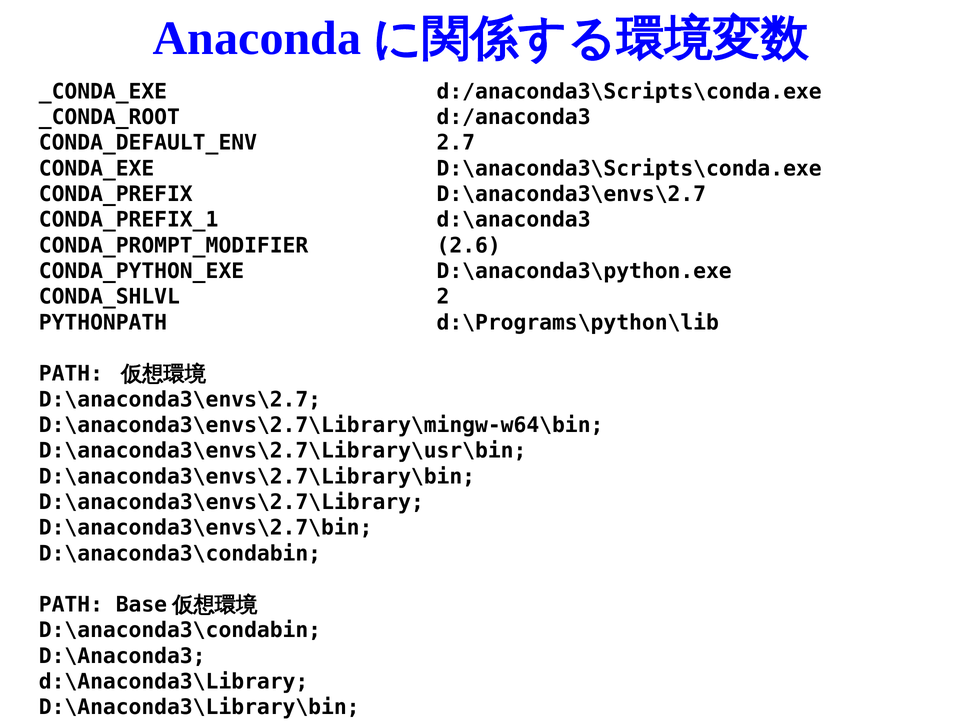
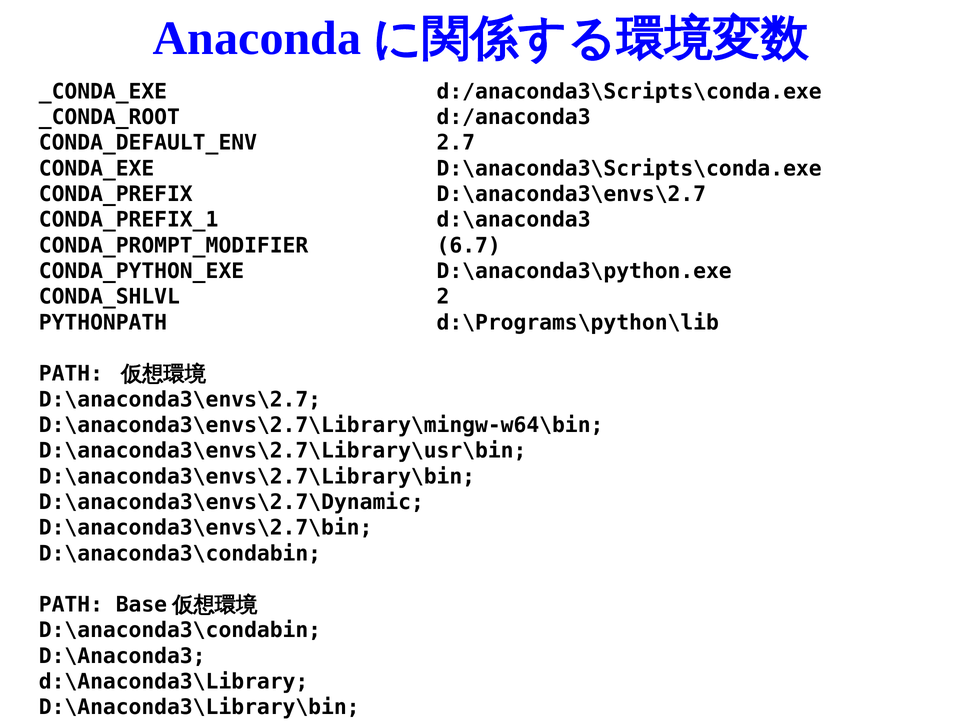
2.6: 2.6 -> 6.7
D:\anaconda3\envs\2.7\Library: D:\anaconda3\envs\2.7\Library -> D:\anaconda3\envs\2.7\Dynamic
